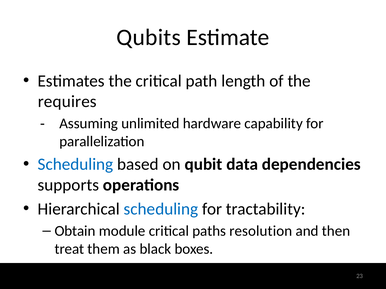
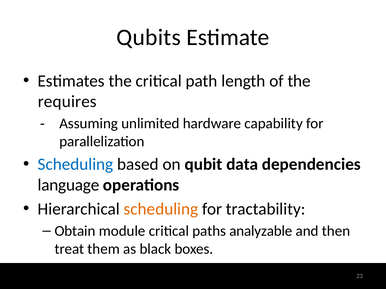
supports: supports -> language
scheduling at (161, 209) colour: blue -> orange
resolution: resolution -> analyzable
